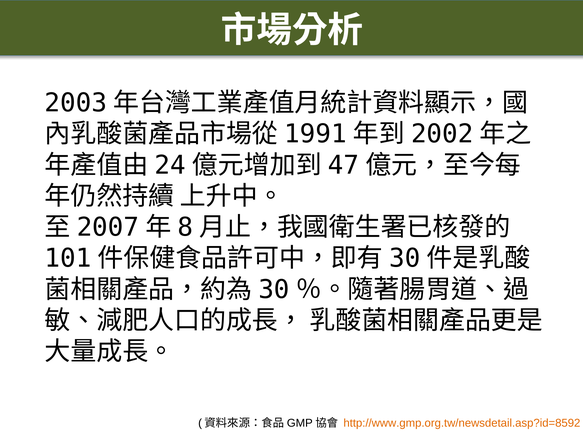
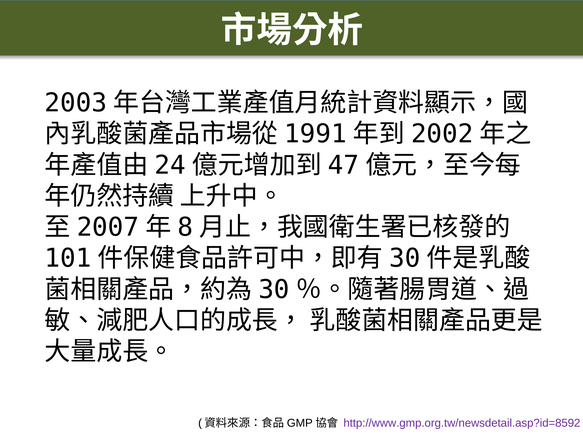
http://www.gmp.org.tw/newsdetail.asp?id=8592 colour: orange -> purple
